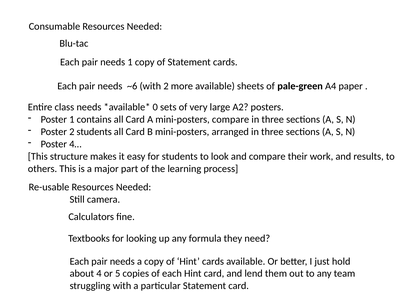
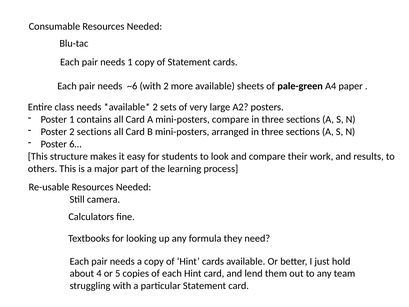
0 at (155, 107): 0 -> 2
2 students: students -> sections
4…: 4… -> 6…
